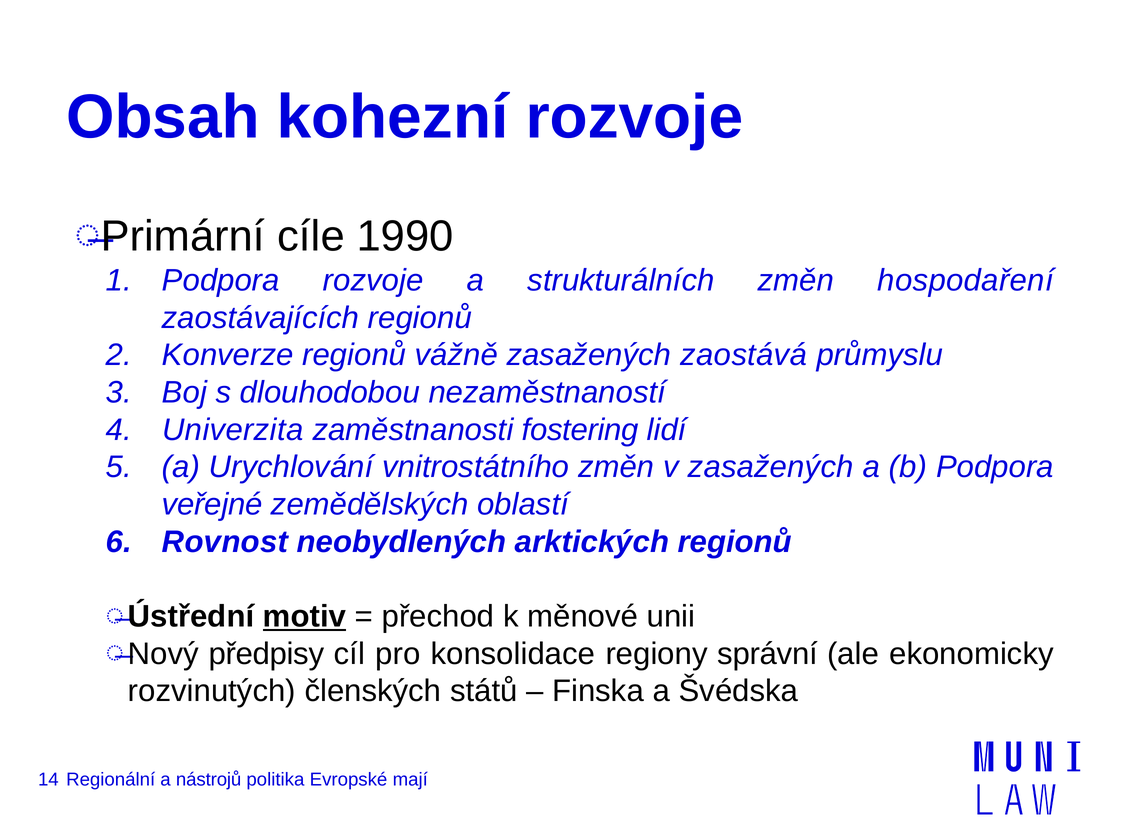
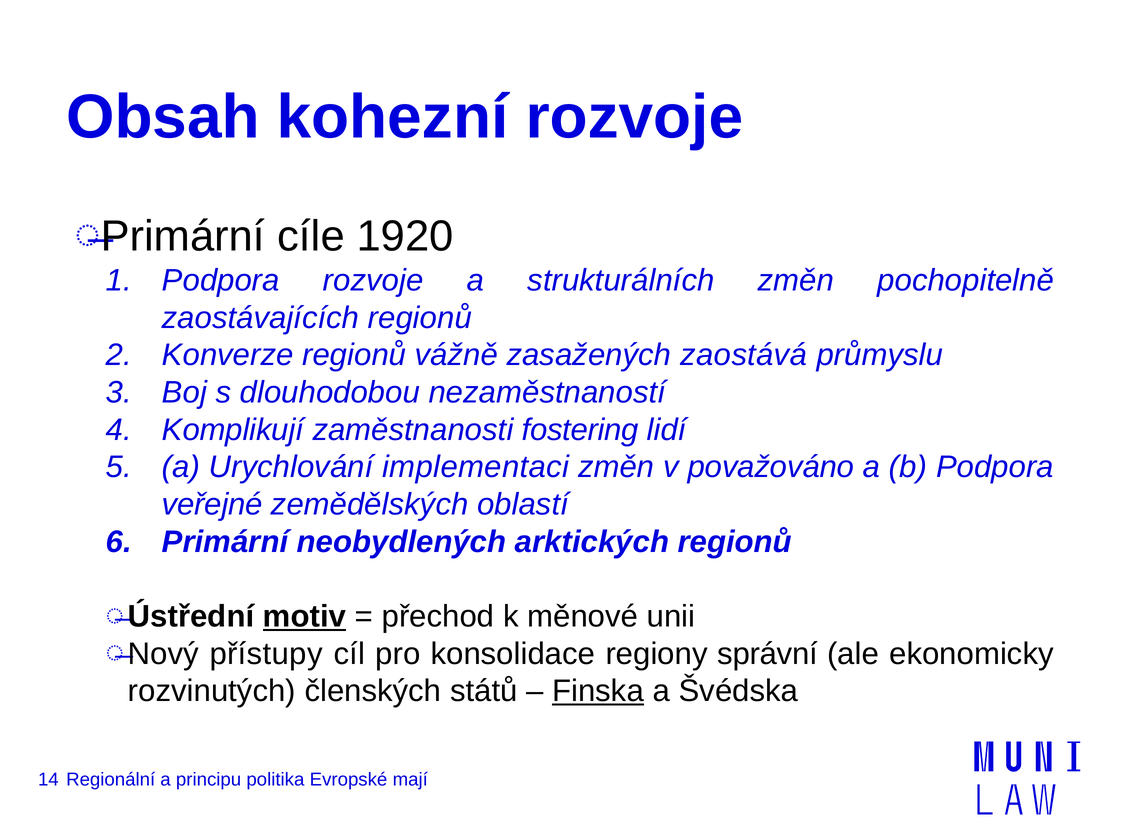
1990: 1990 -> 1920
hospodaření: hospodaření -> pochopitelně
Univerzita: Univerzita -> Komplikují
vnitrostátního: vnitrostátního -> implementaci
v zasažených: zasažených -> považováno
Rovnost at (225, 542): Rovnost -> Primární
předpisy: předpisy -> přístupy
Finska underline: none -> present
nástrojů: nástrojů -> principu
